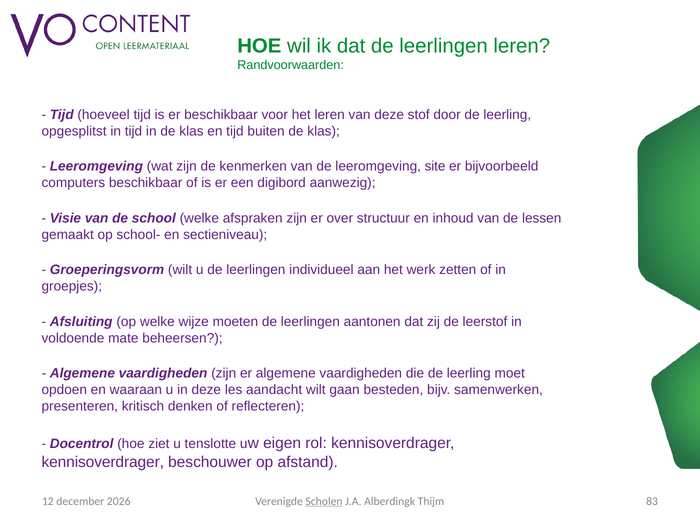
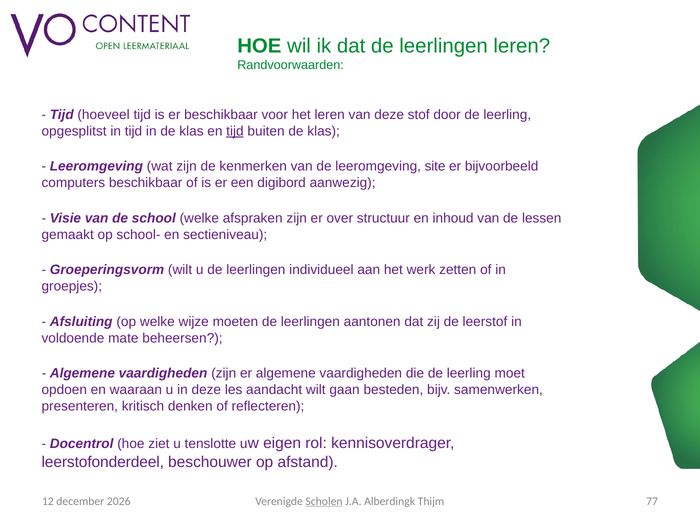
tijd at (235, 131) underline: none -> present
kennisoverdrager at (103, 462): kennisoverdrager -> leerstofonderdeel
83: 83 -> 77
